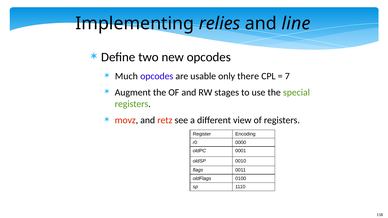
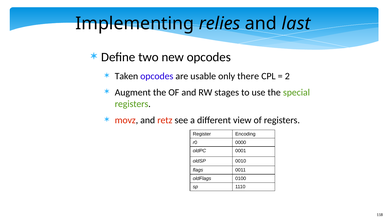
line: line -> last
Much: Much -> Taken
7: 7 -> 2
